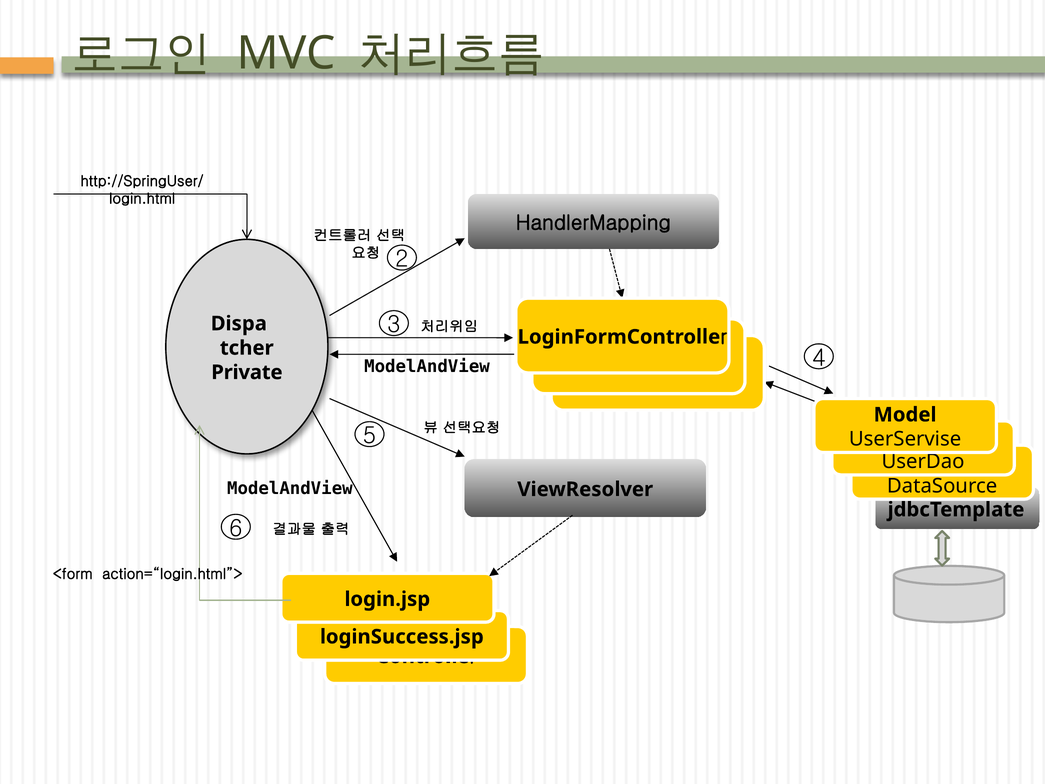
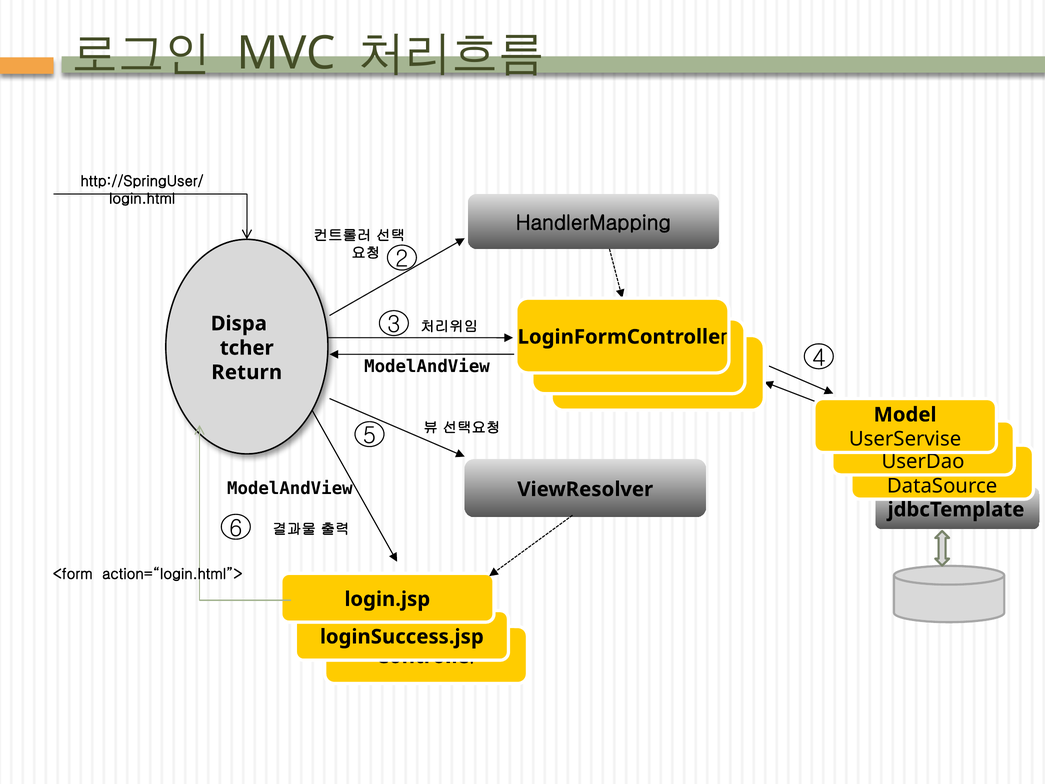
Private: Private -> Return
